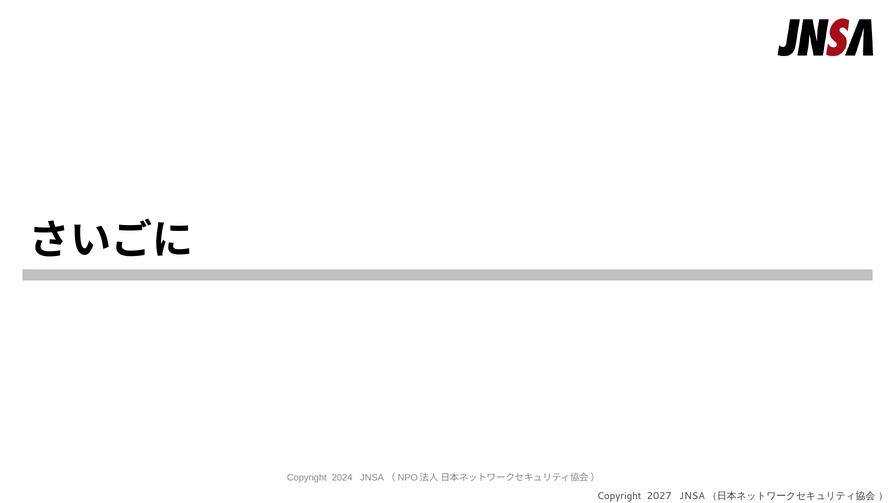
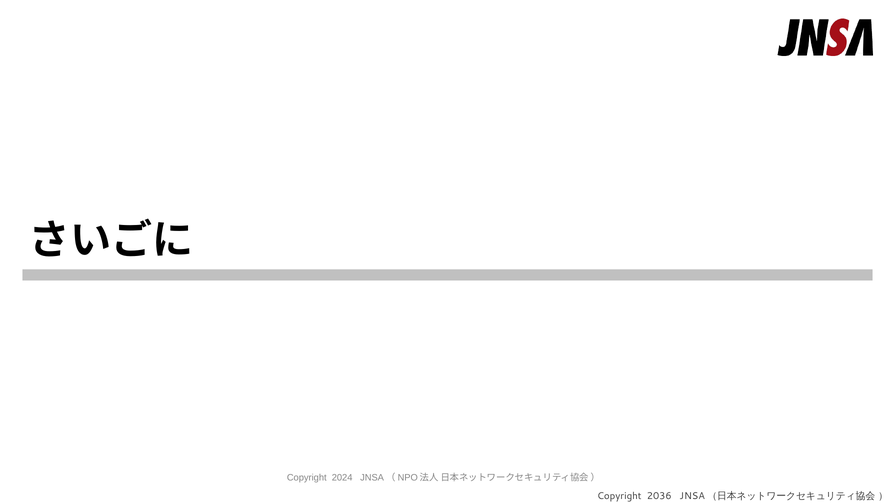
2027: 2027 -> 2036
